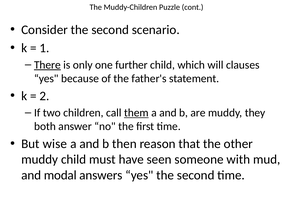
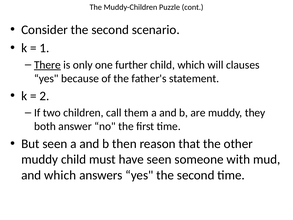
them underline: present -> none
But wise: wise -> seen
and modal: modal -> which
